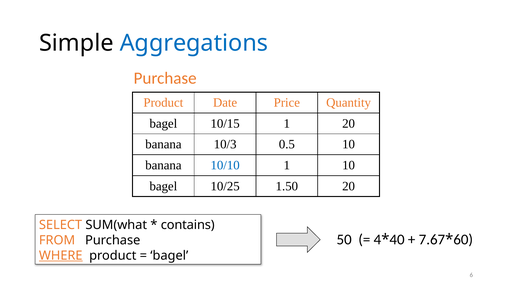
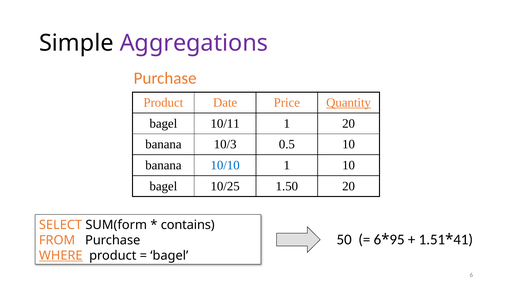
Aggregations colour: blue -> purple
Quantity underline: none -> present
10/15: 10/15 -> 10/11
SUM(what: SUM(what -> SUM(form
4 at (377, 239): 4 -> 6
40: 40 -> 95
7.67: 7.67 -> 1.51
60: 60 -> 41
